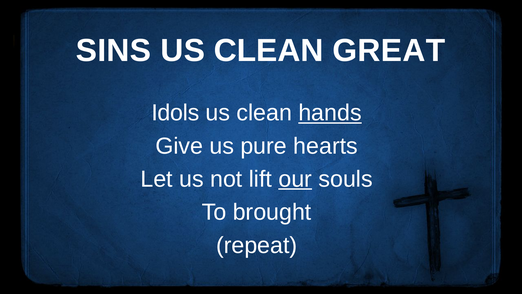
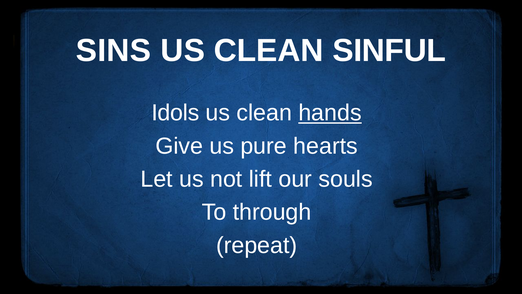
GREAT: GREAT -> SINFUL
our underline: present -> none
brought: brought -> through
